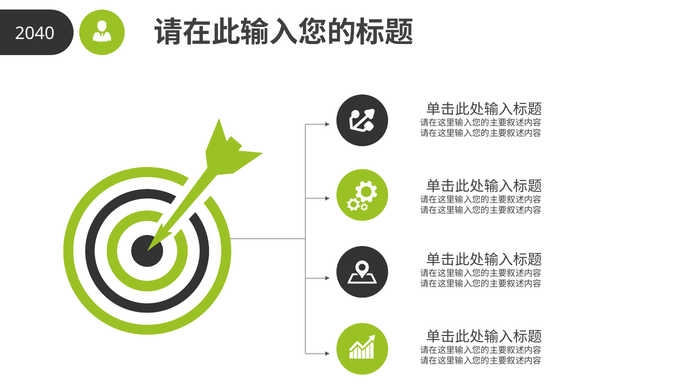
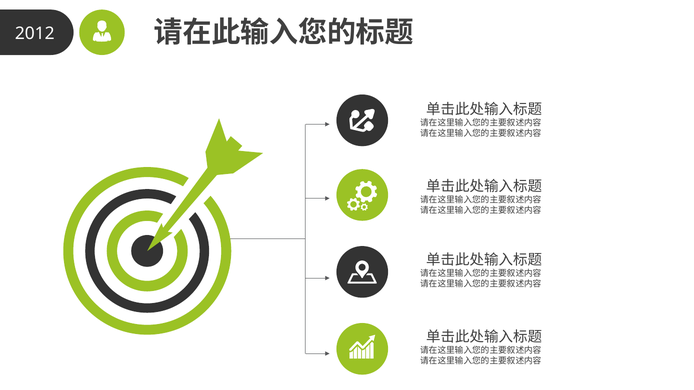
2040: 2040 -> 2012
